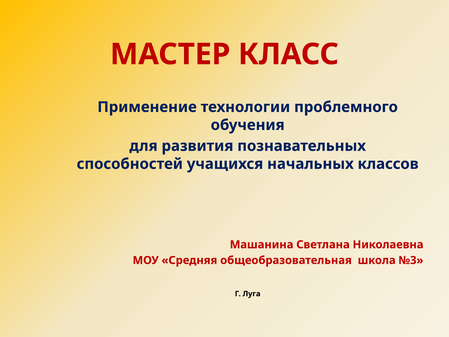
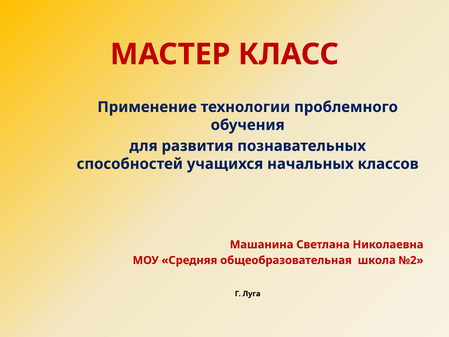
№3: №3 -> №2
